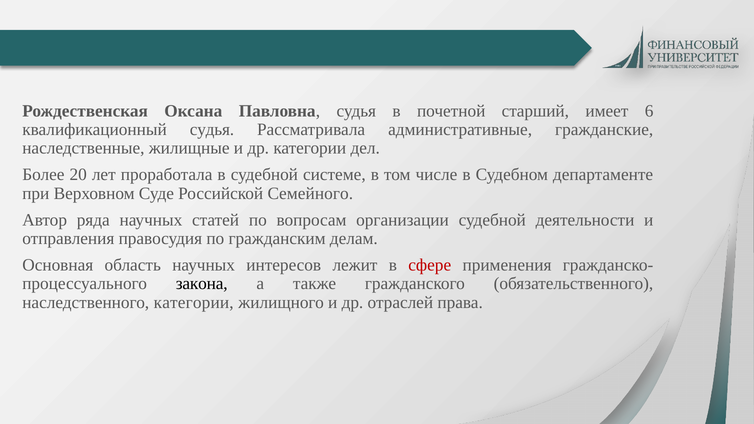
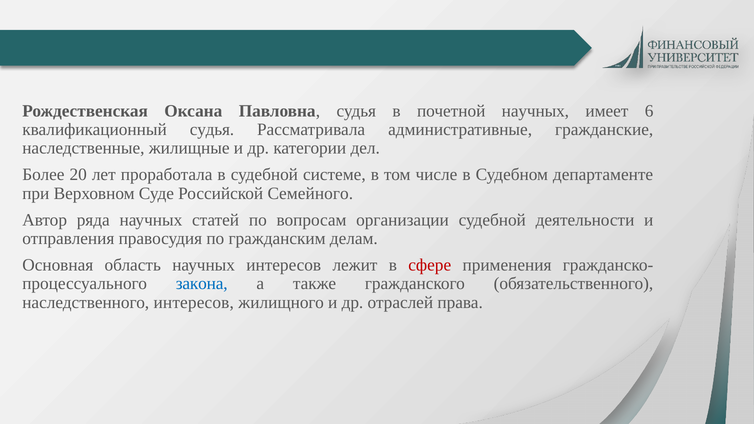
почетной старший: старший -> научных
закона colour: black -> blue
наследственного категории: категории -> интересов
